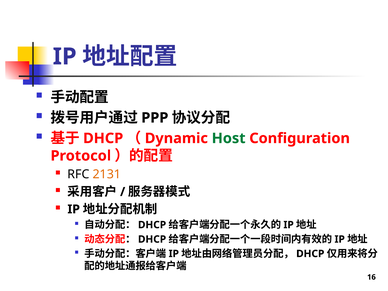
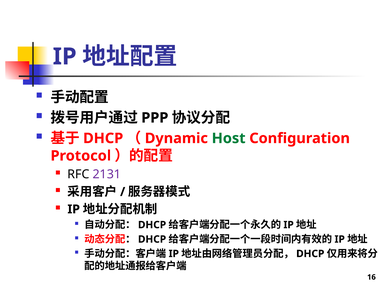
2131 colour: orange -> purple
